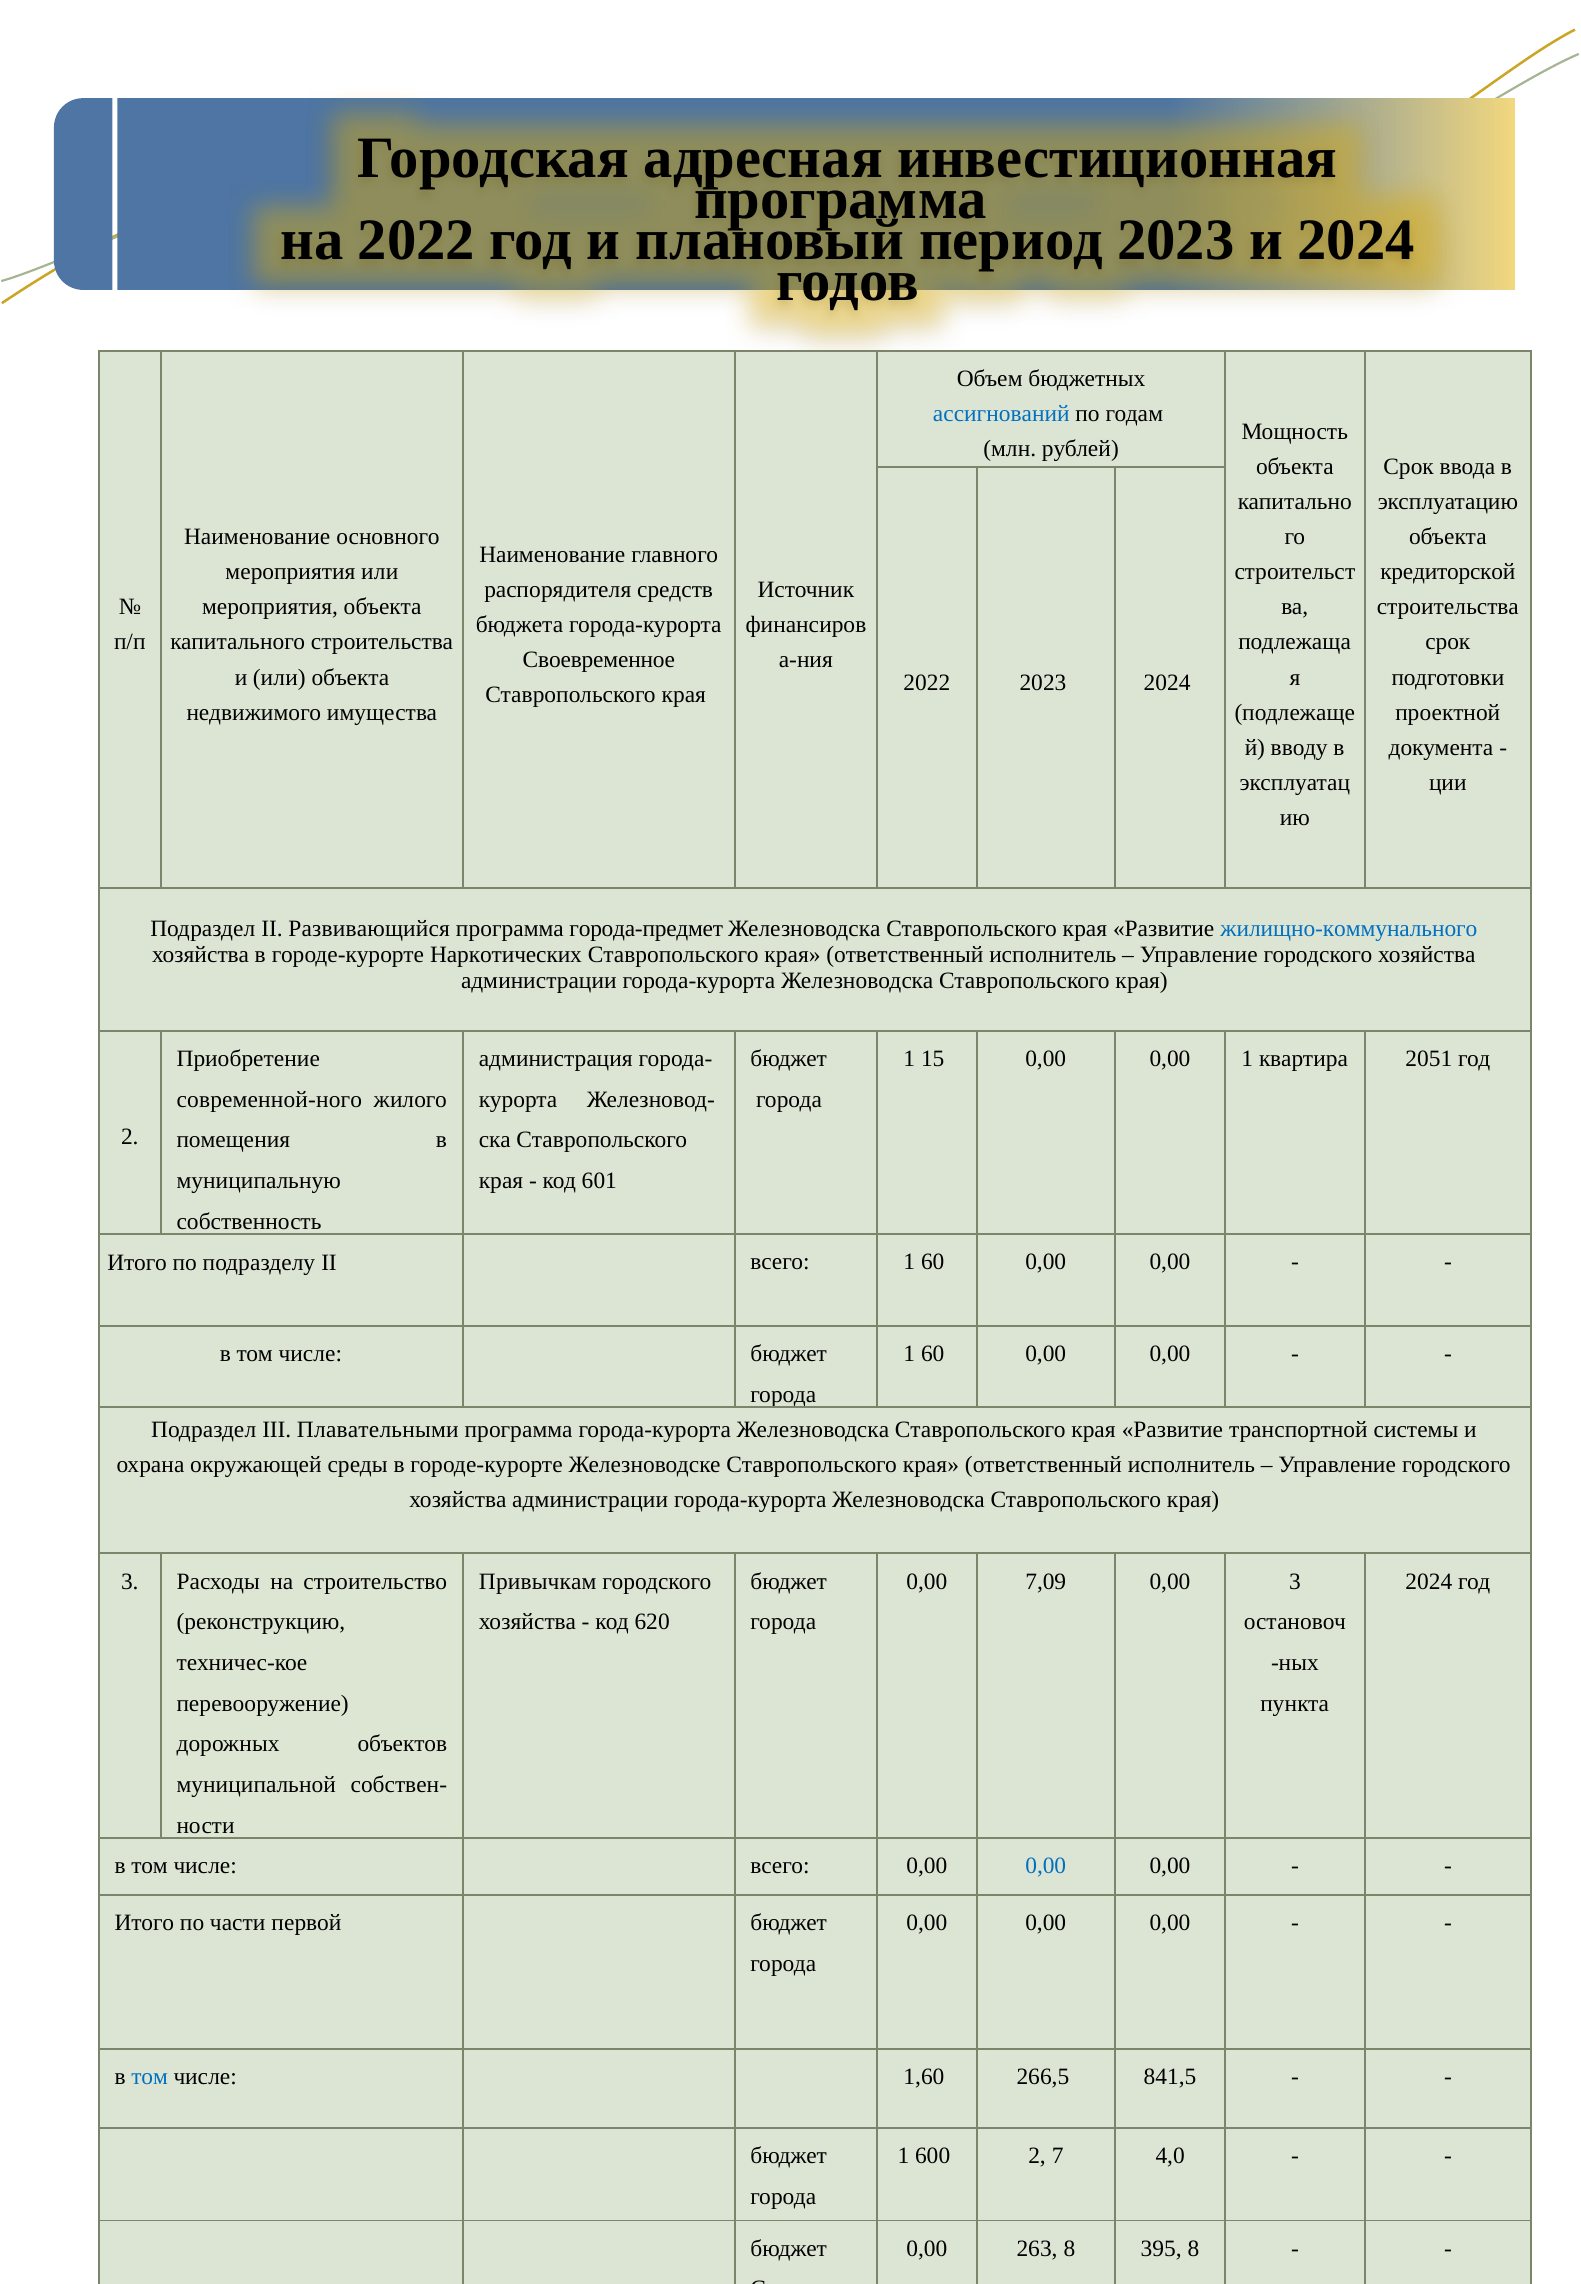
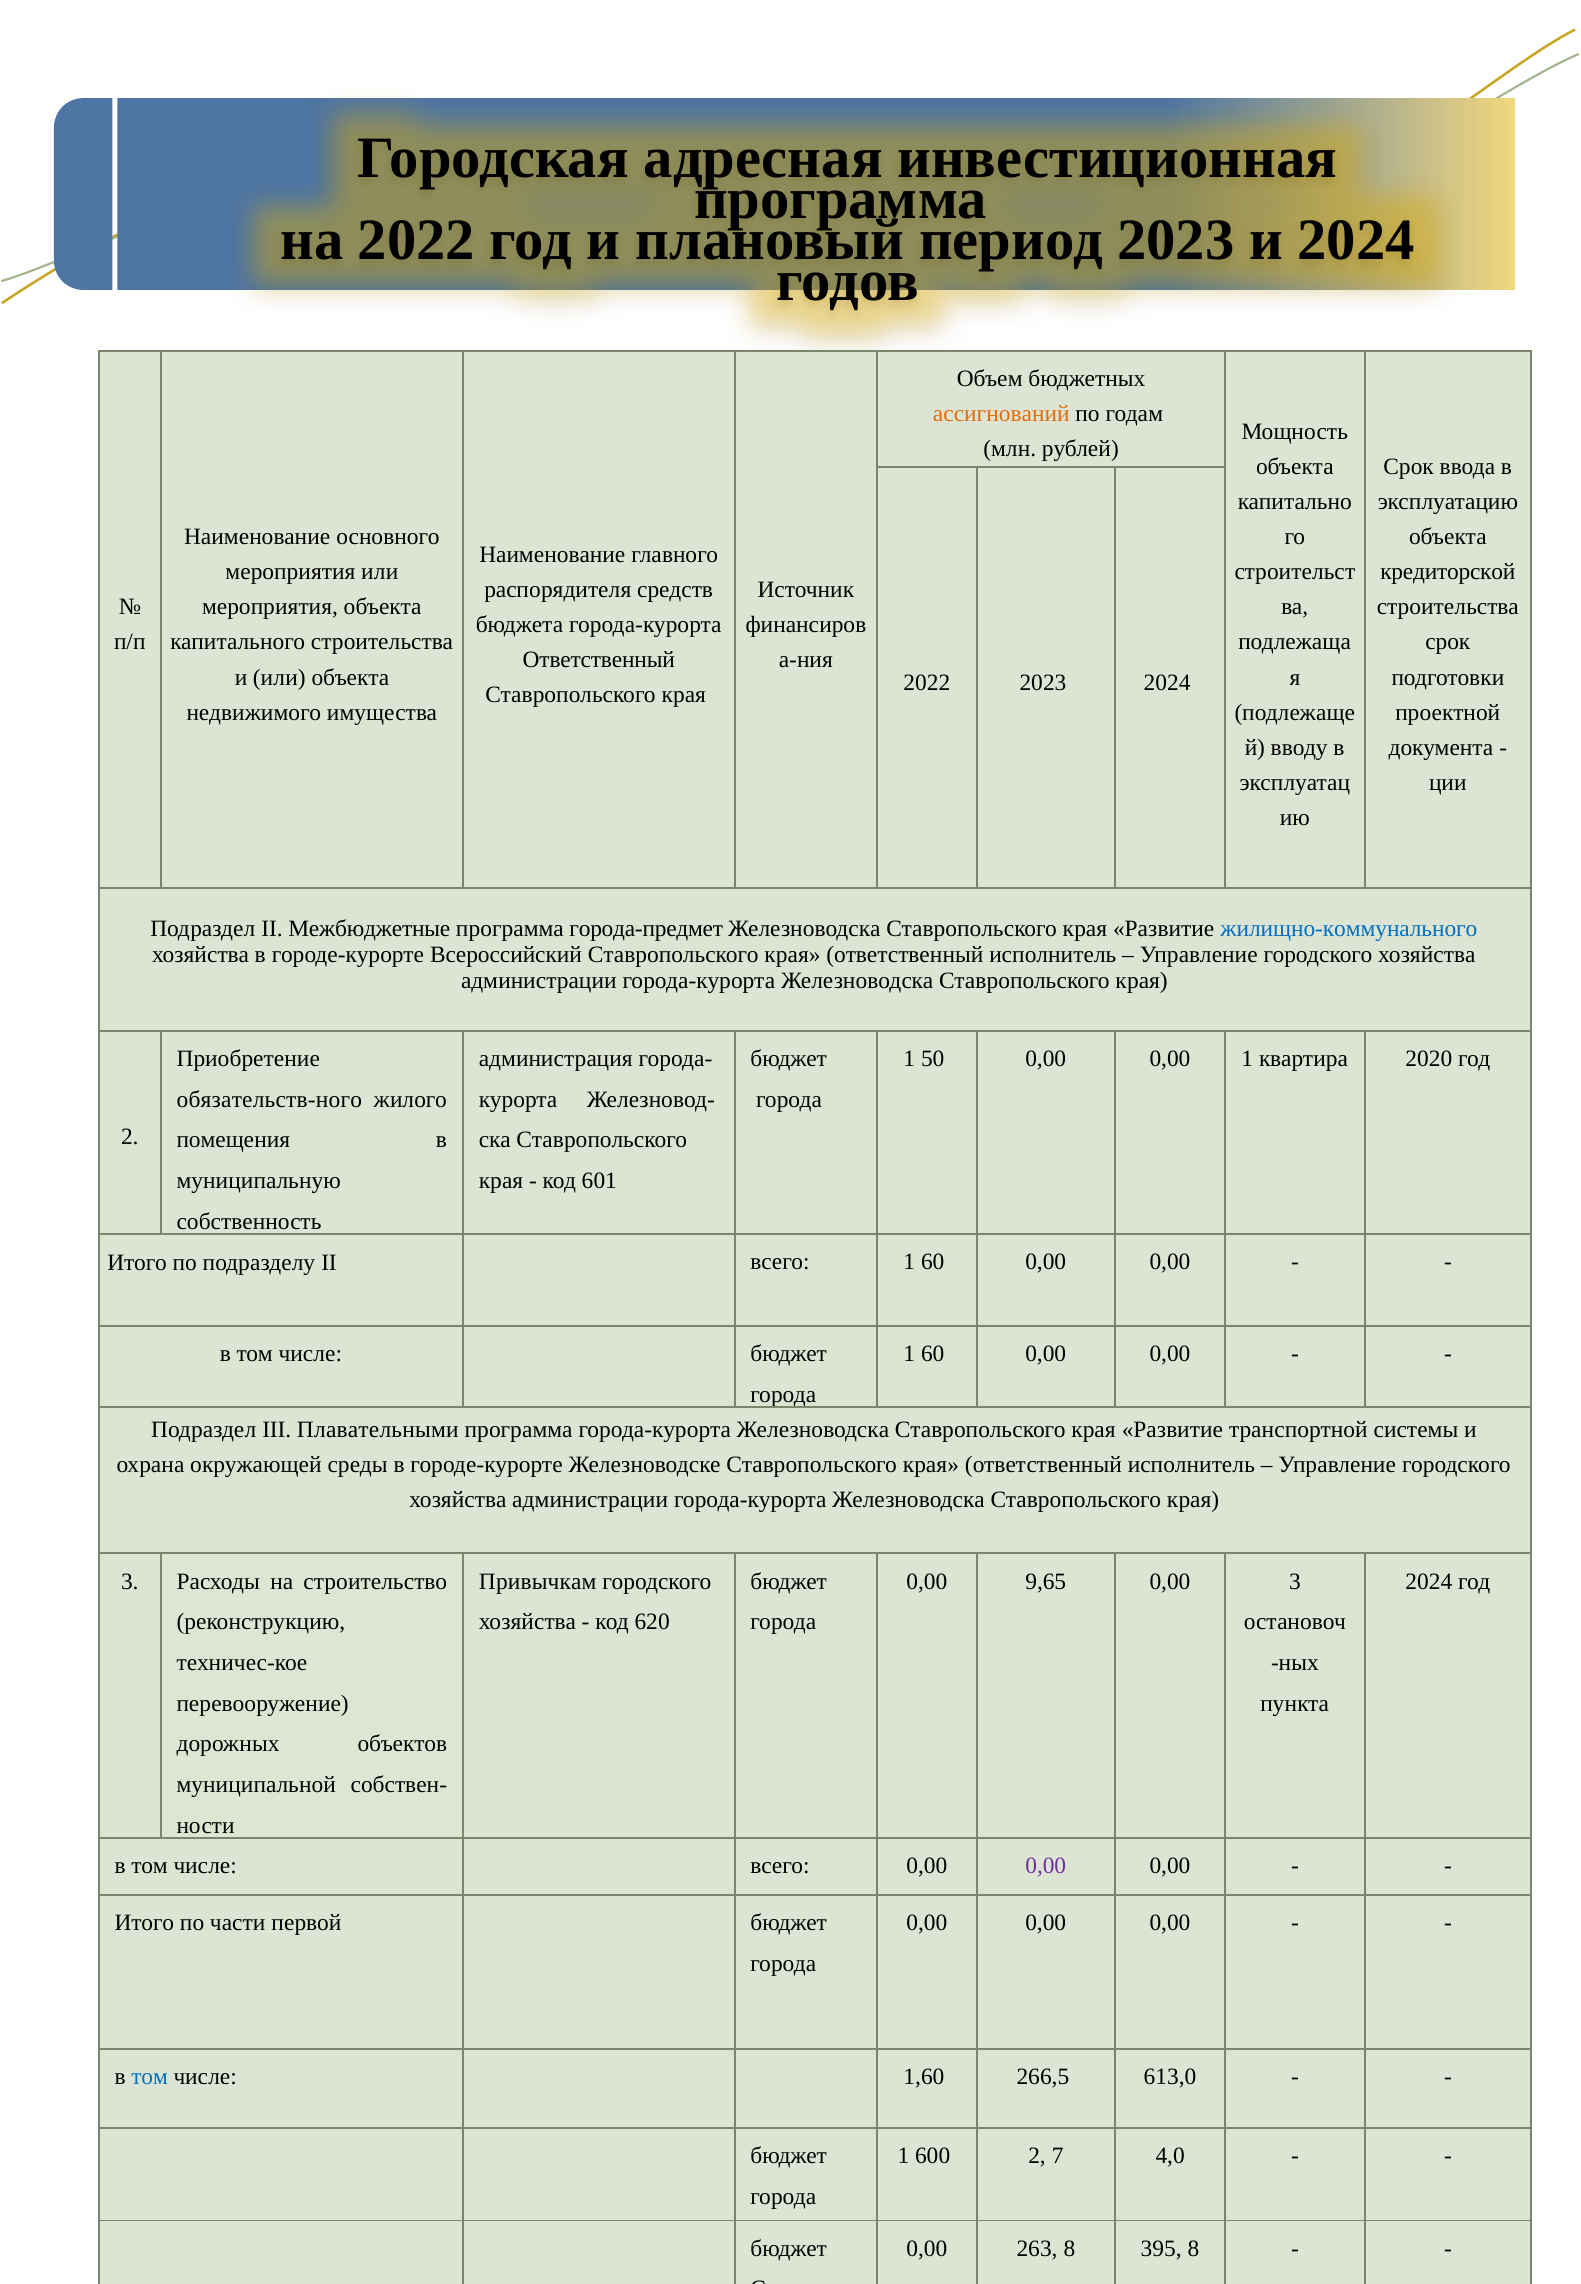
ассигнований colour: blue -> orange
Своевременное at (599, 660): Своевременное -> Ответственный
Развивающийся: Развивающийся -> Межбюджетные
Наркотических: Наркотических -> Всероссийский
15: 15 -> 50
2051: 2051 -> 2020
современной-ного: современной-ного -> обязательств-ного
7,09: 7,09 -> 9,65
0,00 at (1046, 1866) colour: blue -> purple
841,5: 841,5 -> 613,0
